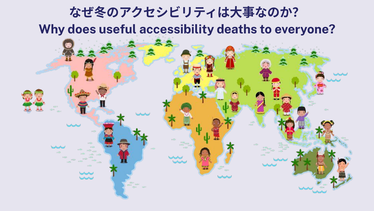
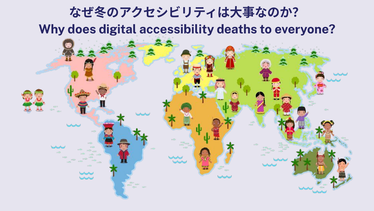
useful: useful -> digital
